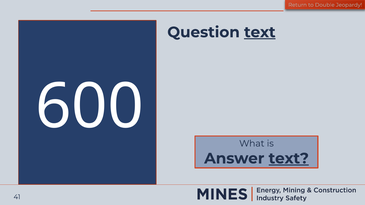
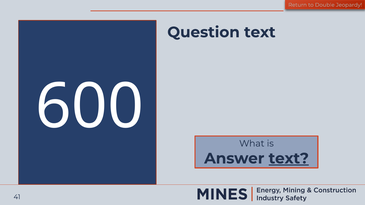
text at (260, 32) underline: present -> none
